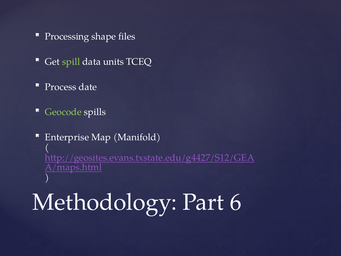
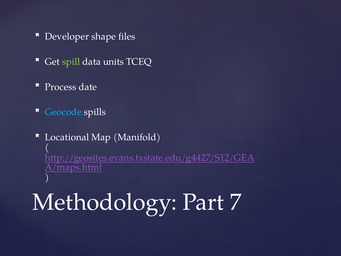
Processing: Processing -> Developer
Geocode colour: light green -> light blue
Enterprise: Enterprise -> Locational
6: 6 -> 7
